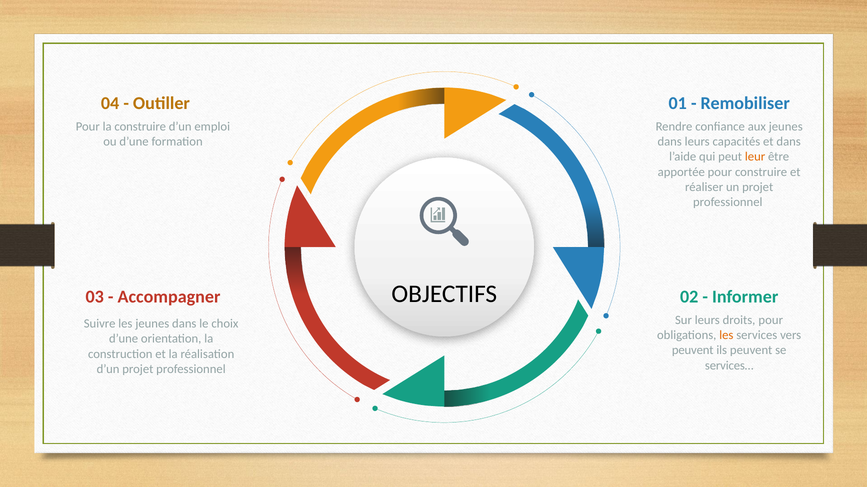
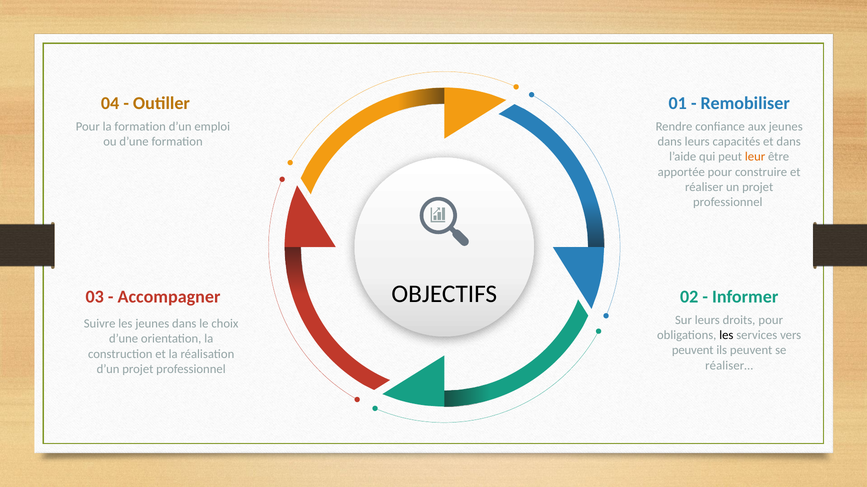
la construire: construire -> formation
les at (726, 336) colour: orange -> black
services…: services… -> réaliser…
